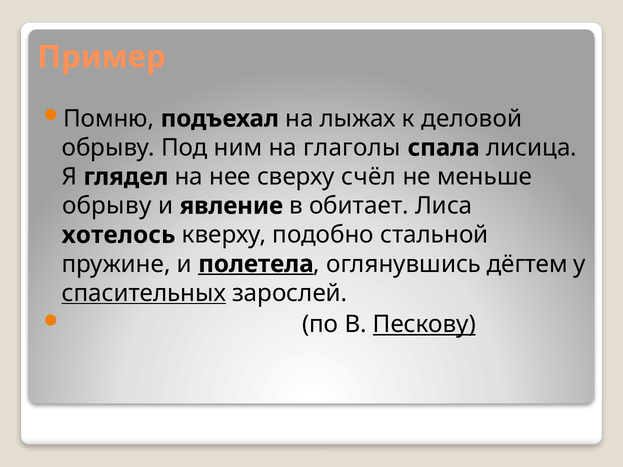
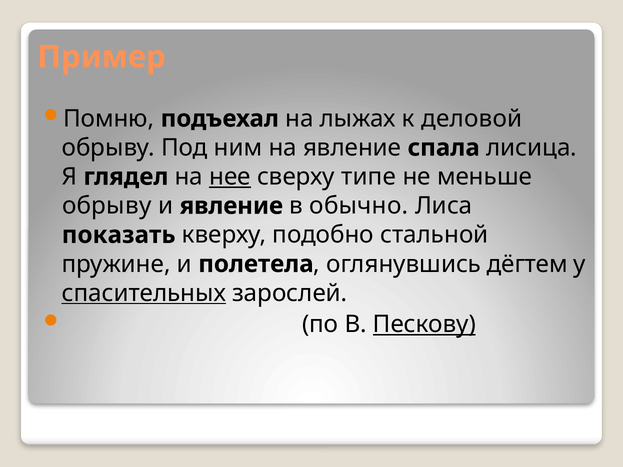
на глаголы: глаголы -> явление
нее underline: none -> present
счёл: счёл -> типе
обитает: обитает -> обычно
хотелось: хотелось -> показать
полетела underline: present -> none
